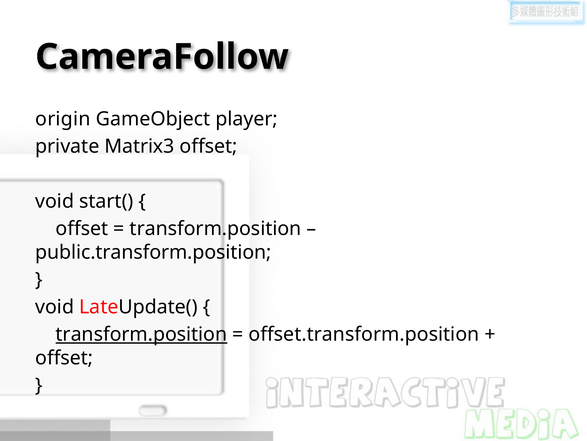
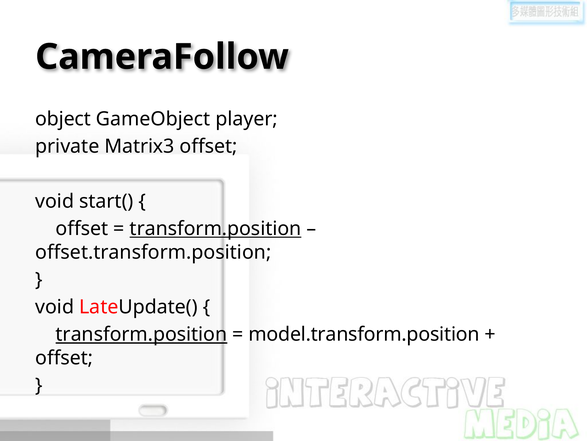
origin: origin -> object
transform.position at (215, 228) underline: none -> present
public.transform.position: public.transform.position -> offset.transform.position
offset.transform.position: offset.transform.position -> model.transform.position
